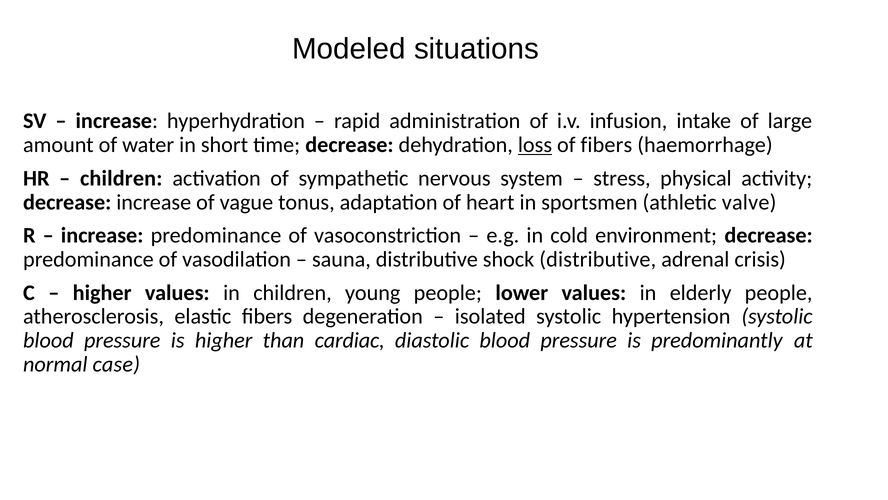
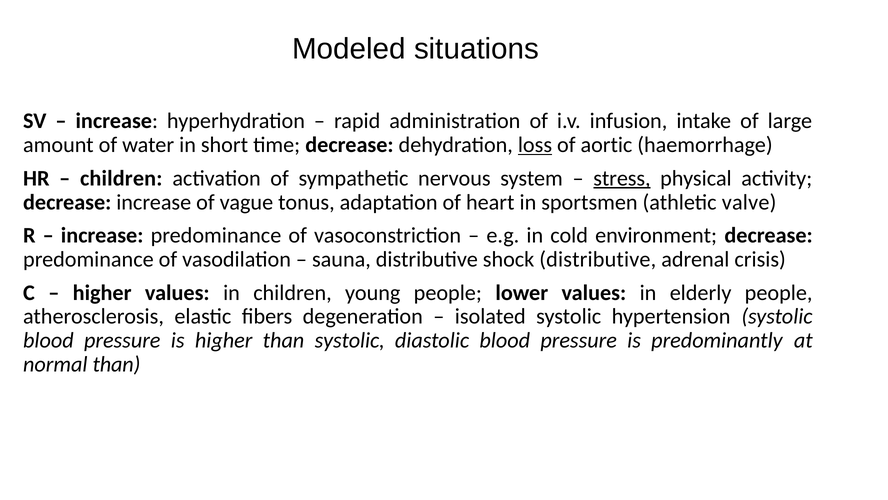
of fibers: fibers -> aortic
stress underline: none -> present
than cardiac: cardiac -> systolic
normal case: case -> than
